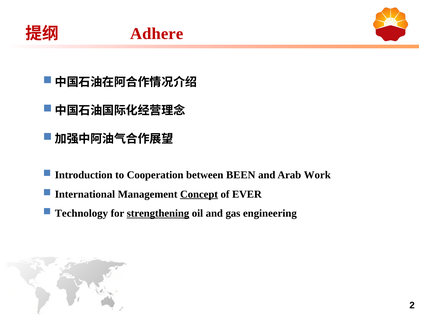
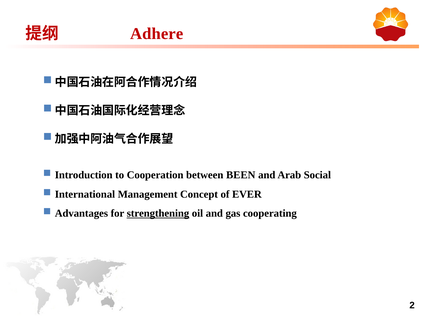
Work: Work -> Social
Concept underline: present -> none
Technology: Technology -> Advantages
engineering: engineering -> cooperating
